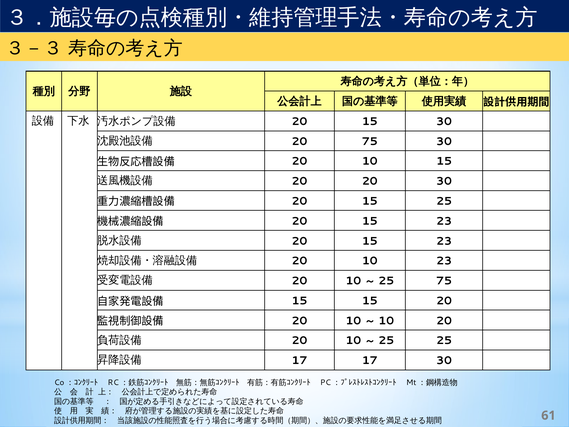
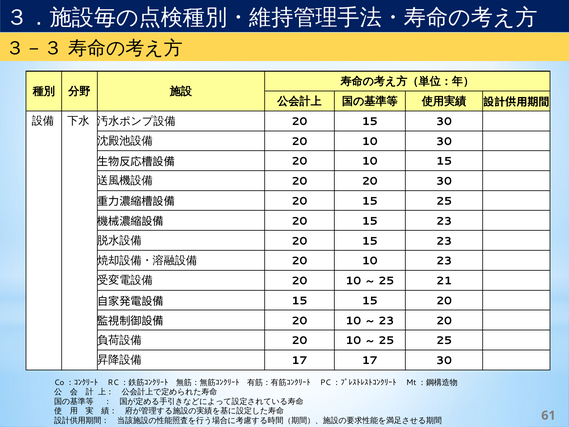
75 at (370, 141): 75 -> 10
25 75: 75 -> 21
10 at (386, 321): 10 -> 23
